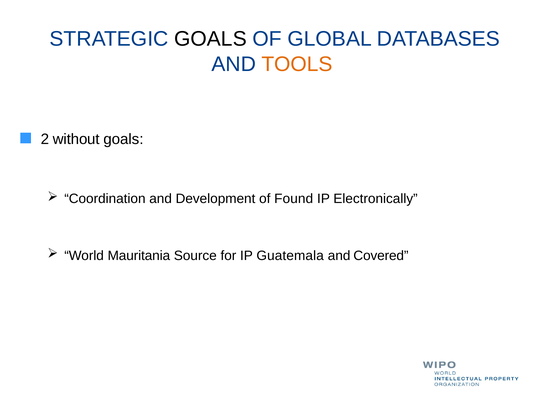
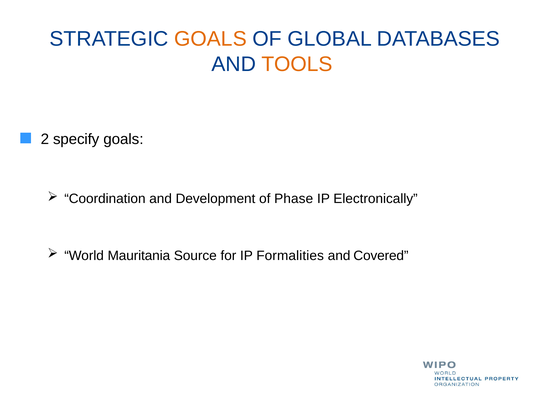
GOALS at (210, 39) colour: black -> orange
without: without -> specify
Found: Found -> Phase
Guatemala: Guatemala -> Formalities
